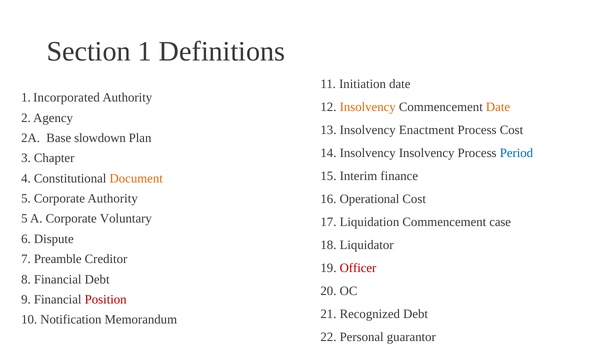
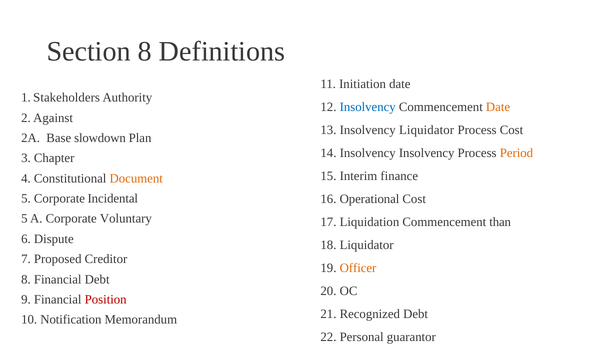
Section 1: 1 -> 8
Incorporated: Incorporated -> Stakeholders
Insolvency at (368, 107) colour: orange -> blue
Agency: Agency -> Against
Insolvency Enactment: Enactment -> Liquidator
Period colour: blue -> orange
Corporate Authority: Authority -> Incidental
case: case -> than
Preamble: Preamble -> Proposed
Officer colour: red -> orange
